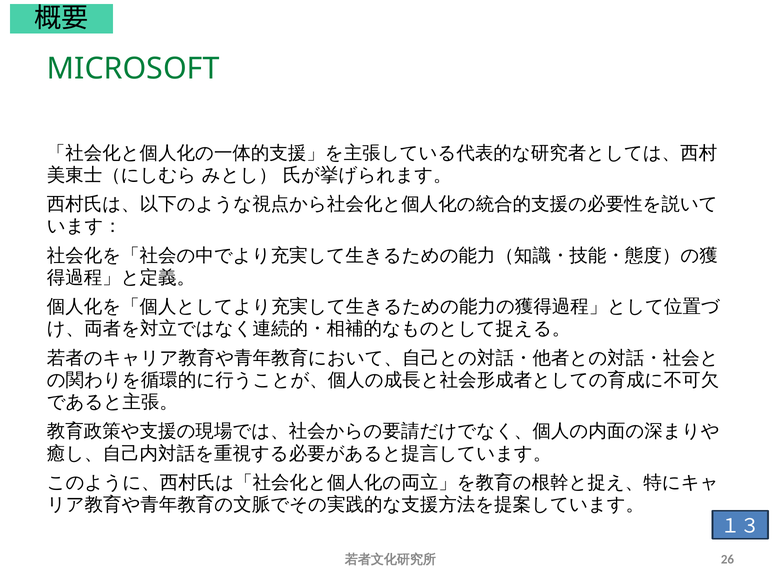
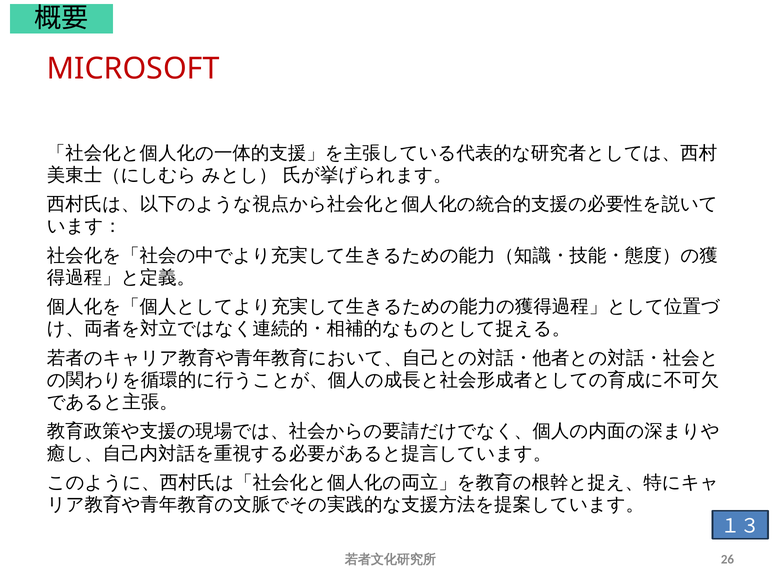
MICROSOFT colour: green -> red
